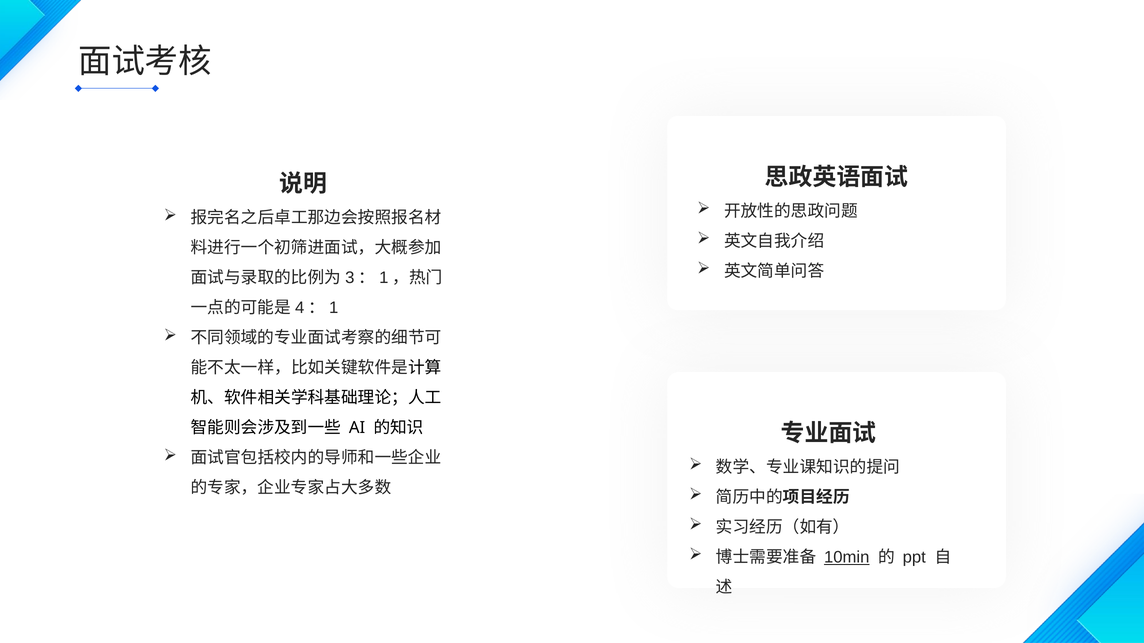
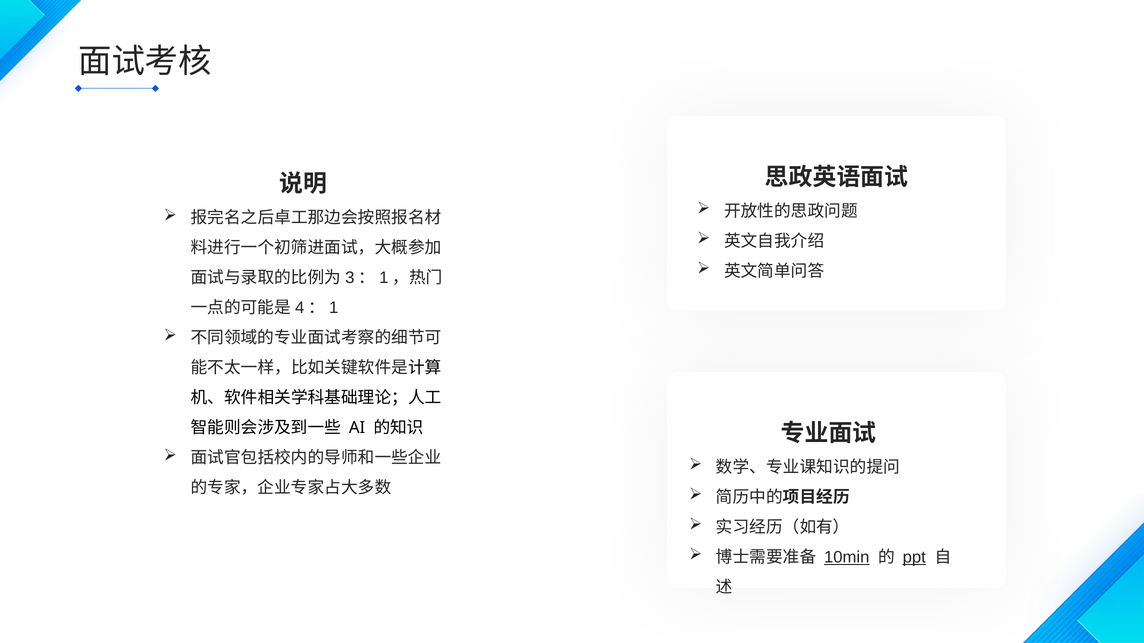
ppt underline: none -> present
